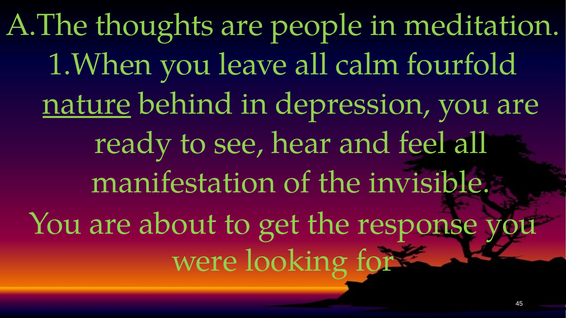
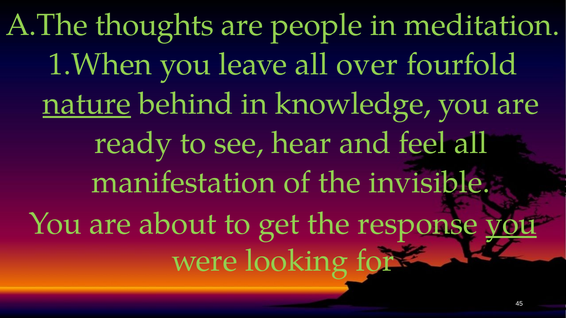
calm: calm -> over
depression: depression -> knowledge
you at (511, 224) underline: none -> present
